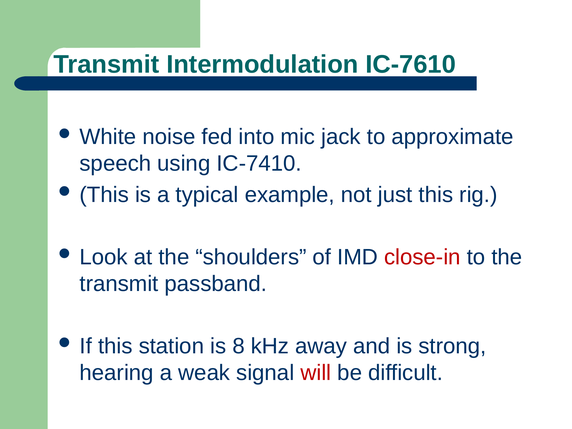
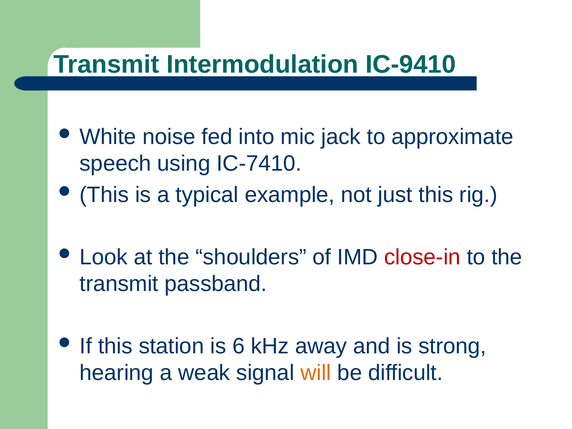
IC-7610: IC-7610 -> IC-9410
8: 8 -> 6
will colour: red -> orange
